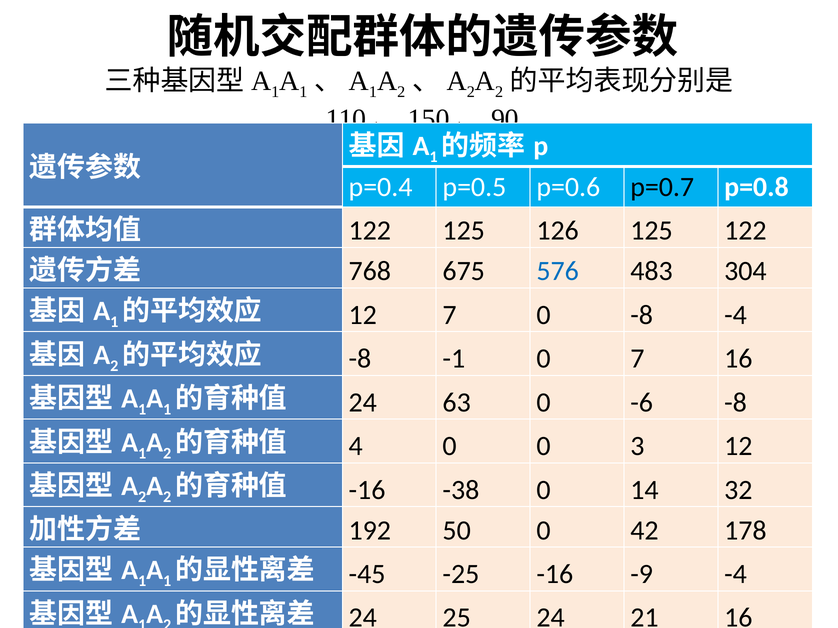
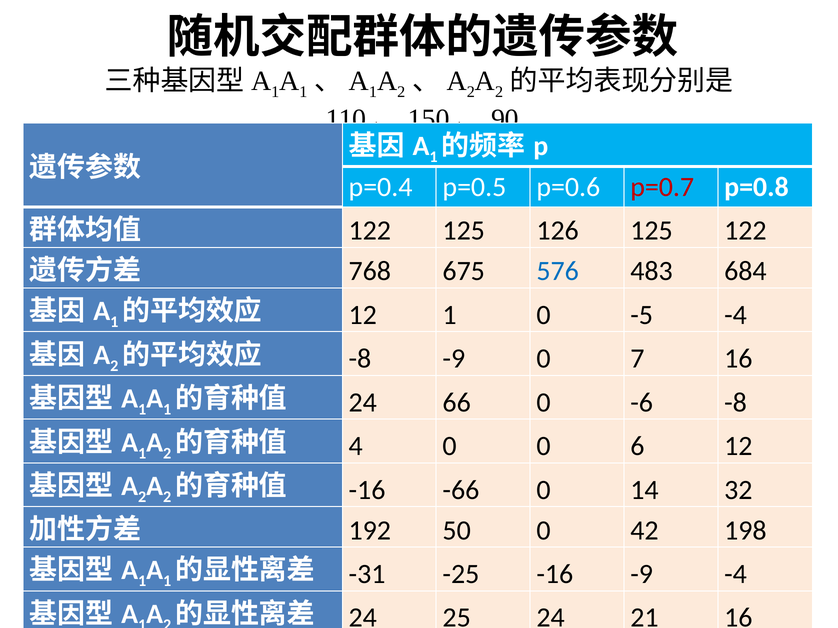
p=0.7 colour: black -> red
304: 304 -> 684
12 7: 7 -> 1
0 -8: -8 -> -5
-8 -1: -1 -> -9
63: 63 -> 66
3: 3 -> 6
-38: -38 -> -66
178: 178 -> 198
-45: -45 -> -31
